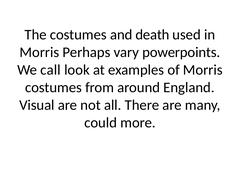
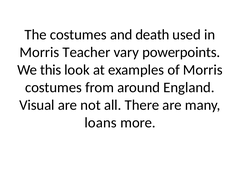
Perhaps: Perhaps -> Teacher
call: call -> this
could: could -> loans
